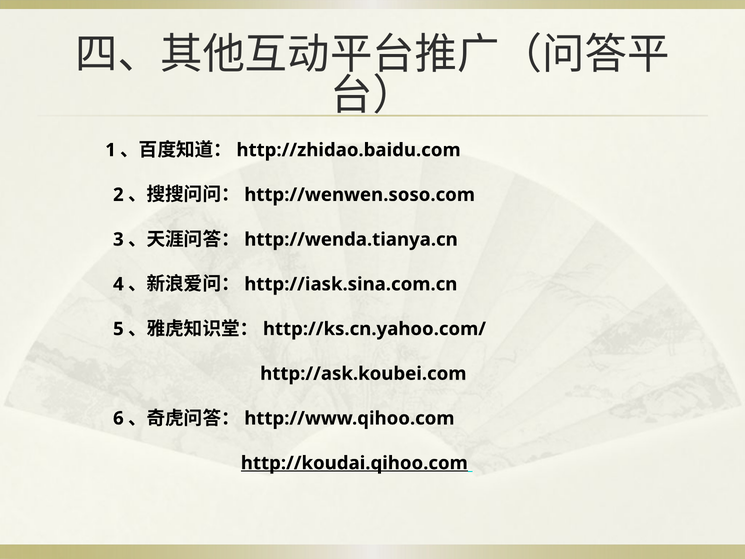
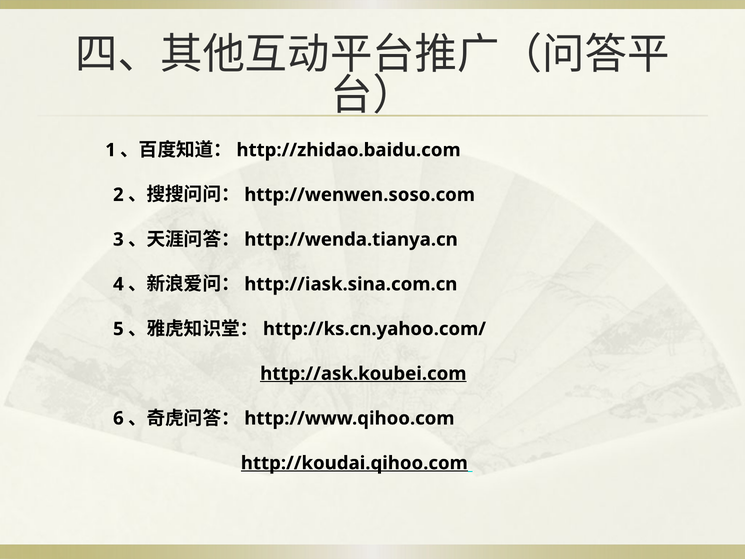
http://ask.koubei.com underline: none -> present
